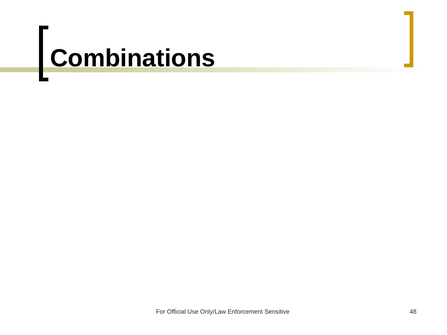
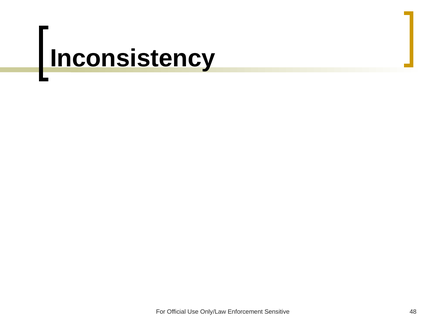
Combinations: Combinations -> Inconsistency
